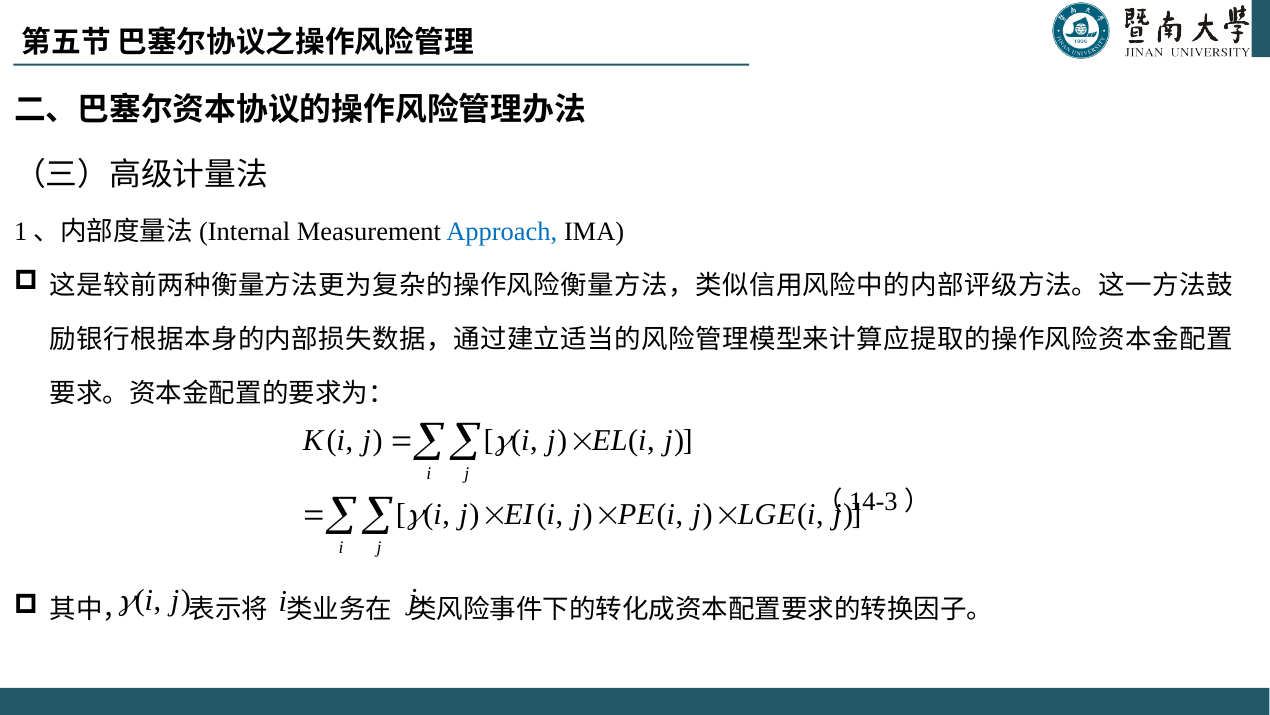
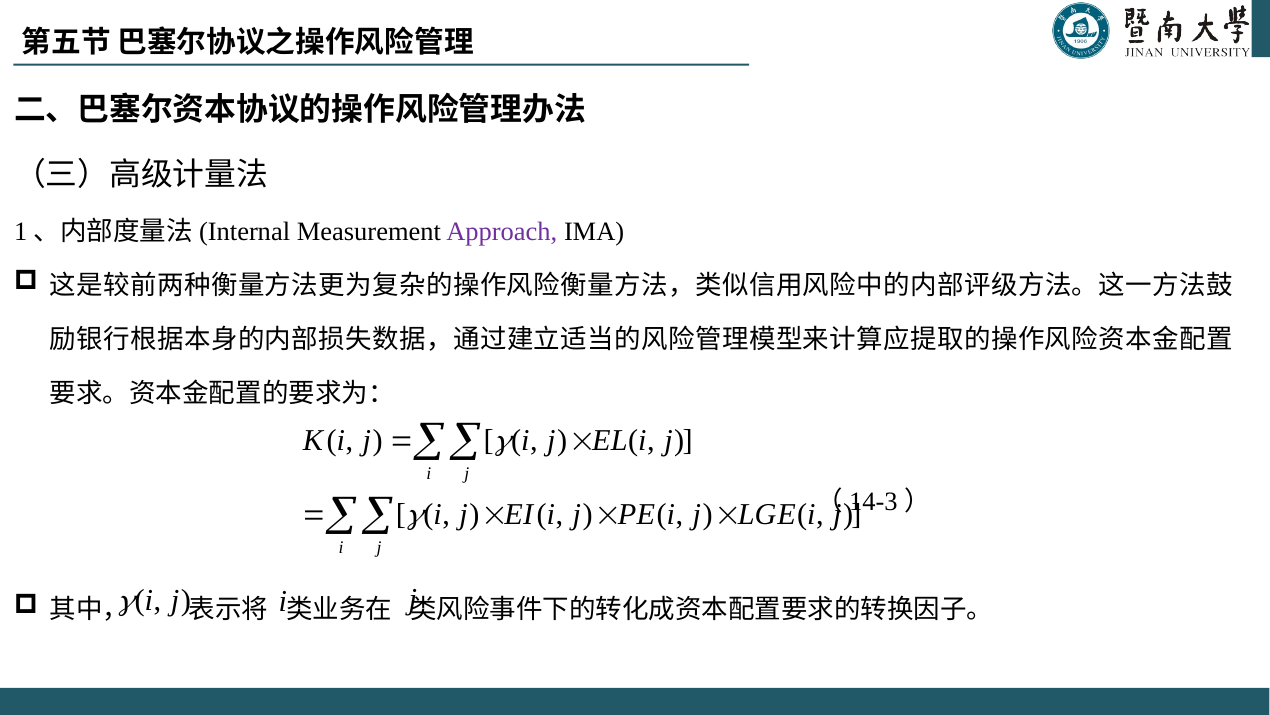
Approach colour: blue -> purple
